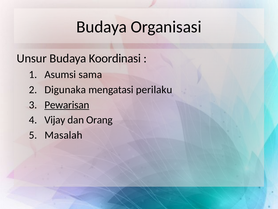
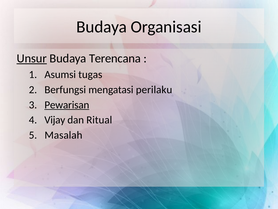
Unsur underline: none -> present
Koordinasi: Koordinasi -> Terencana
sama: sama -> tugas
Digunaka: Digunaka -> Berfungsi
Orang: Orang -> Ritual
